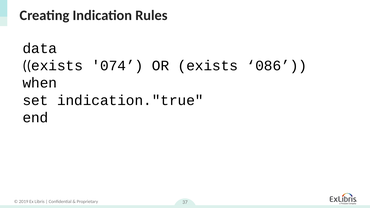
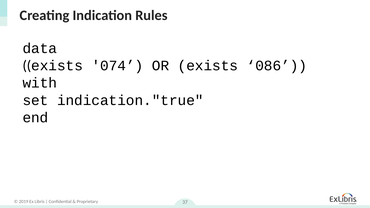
when: when -> with
